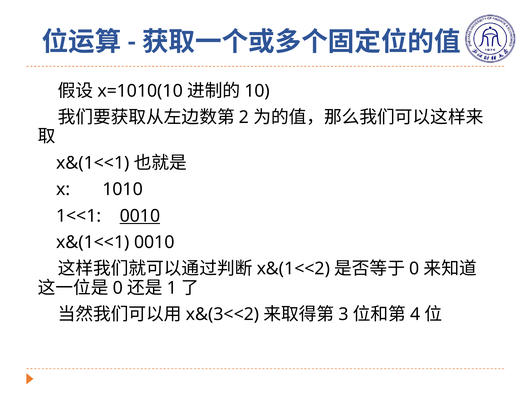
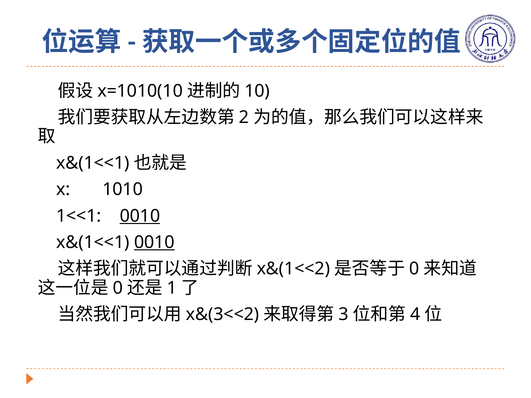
0010 at (154, 242) underline: none -> present
